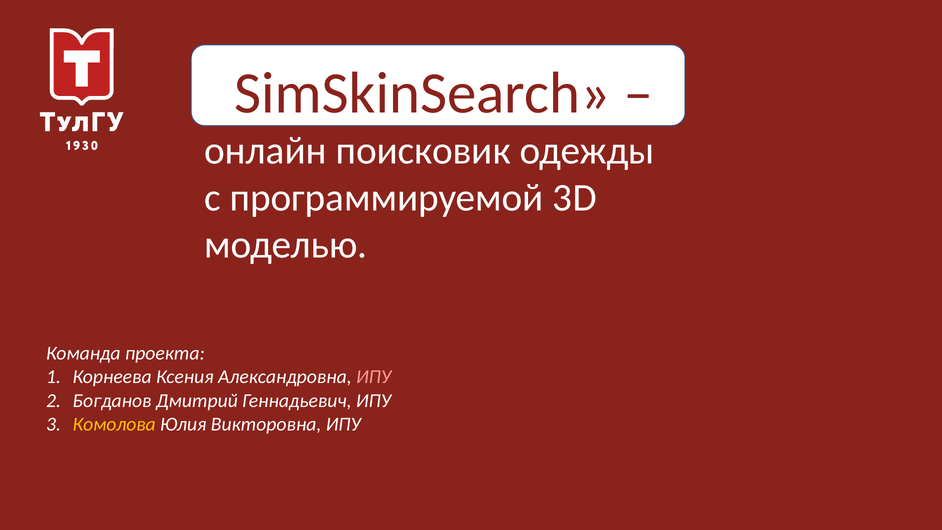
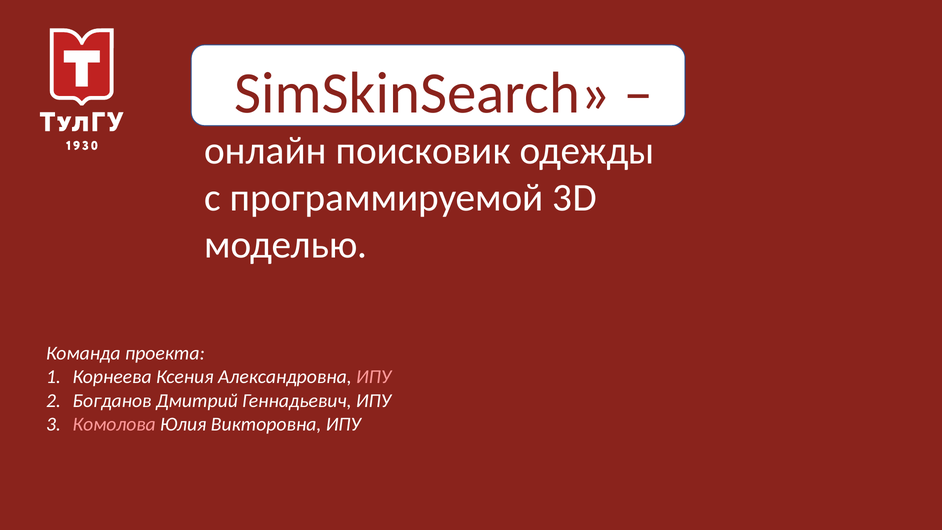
Комолова colour: yellow -> pink
